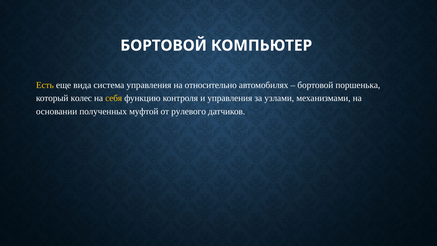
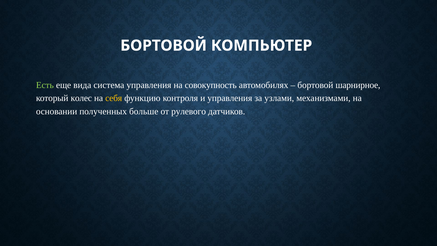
Есть colour: yellow -> light green
относительно: относительно -> совокупность
поршенька: поршенька -> шарнирное
муфтой: муфтой -> больше
